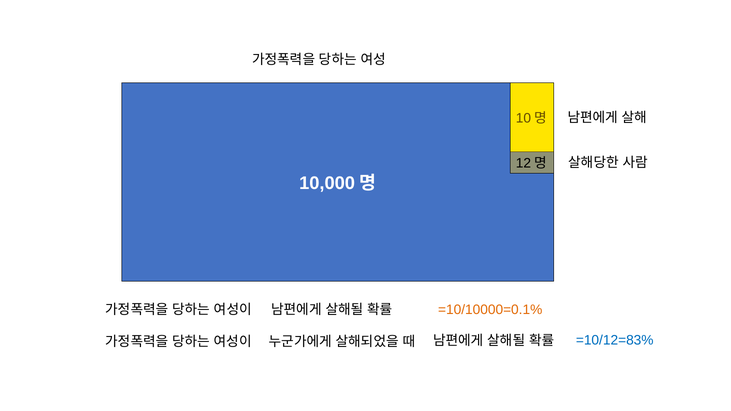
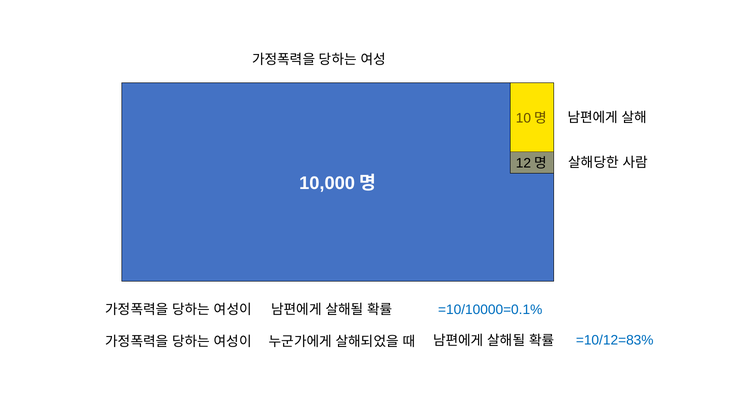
=10/10000=0.1% colour: orange -> blue
